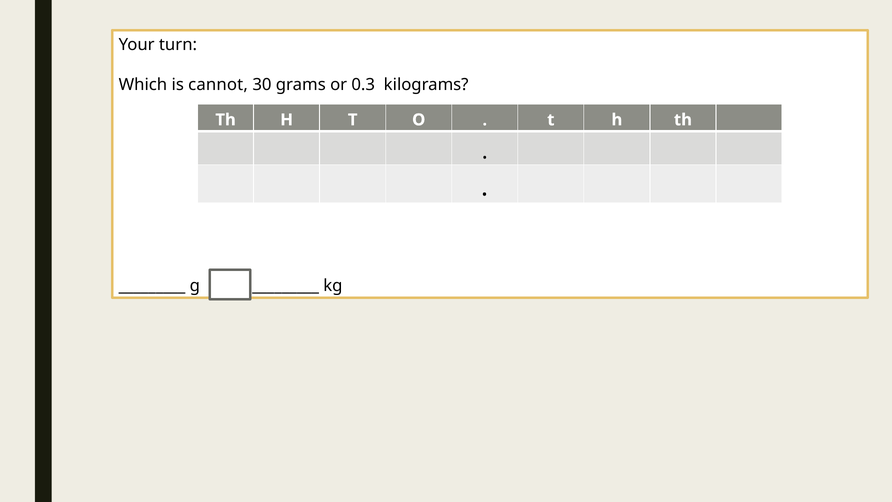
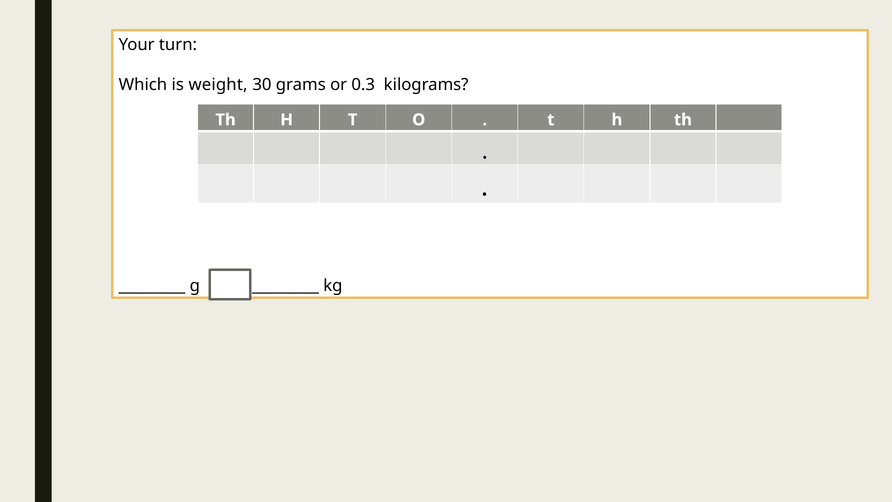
cannot: cannot -> weight
